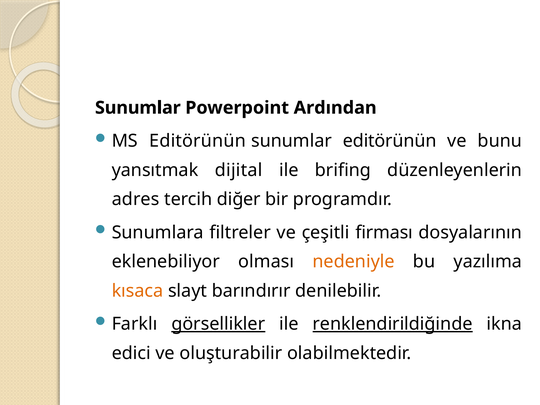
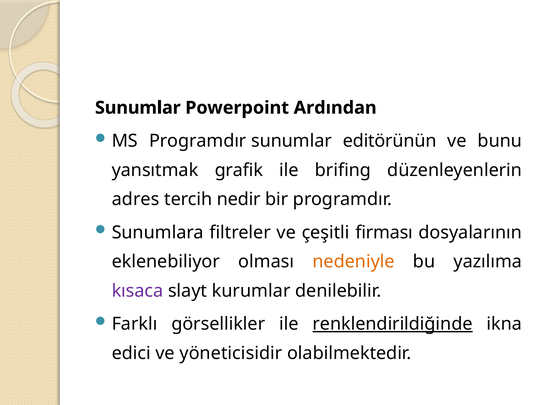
MS Editörünün: Editörünün -> Programdır
dijital: dijital -> grafik
diğer: diğer -> nedir
kısaca colour: orange -> purple
barındırır: barındırır -> kurumlar
görsellikler underline: present -> none
oluşturabilir: oluşturabilir -> yöneticisidir
